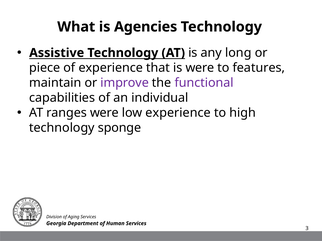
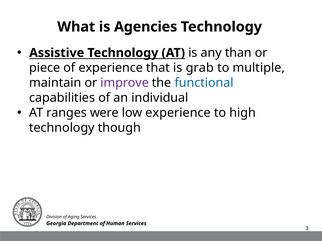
long: long -> than
is were: were -> grab
features: features -> multiple
functional colour: purple -> blue
sponge: sponge -> though
